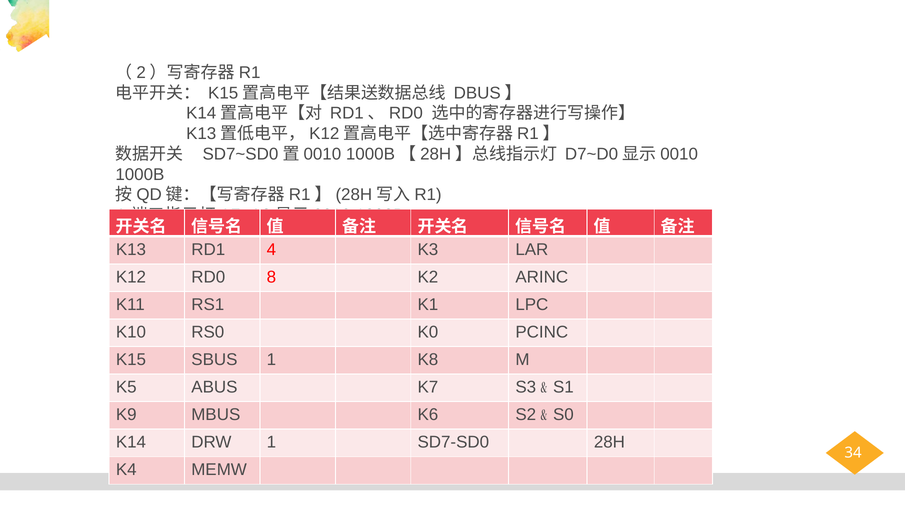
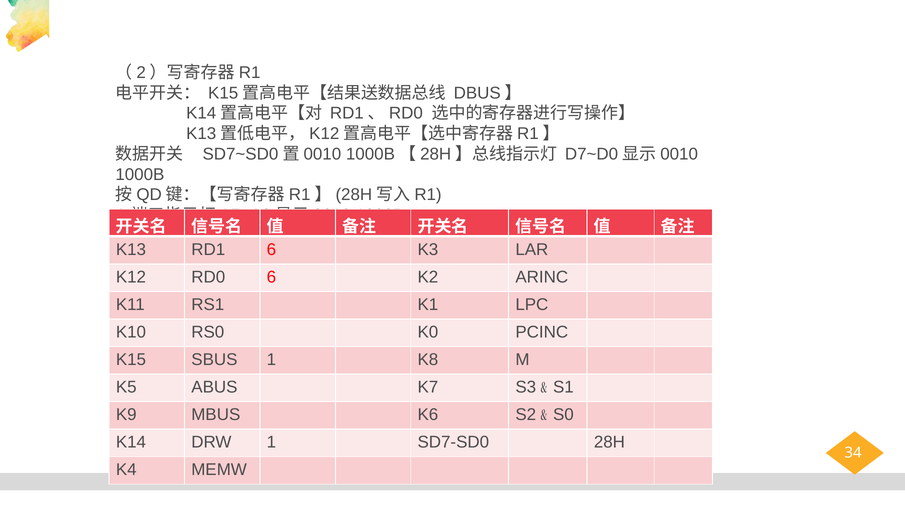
RD1 4: 4 -> 6
RD0 8: 8 -> 6
